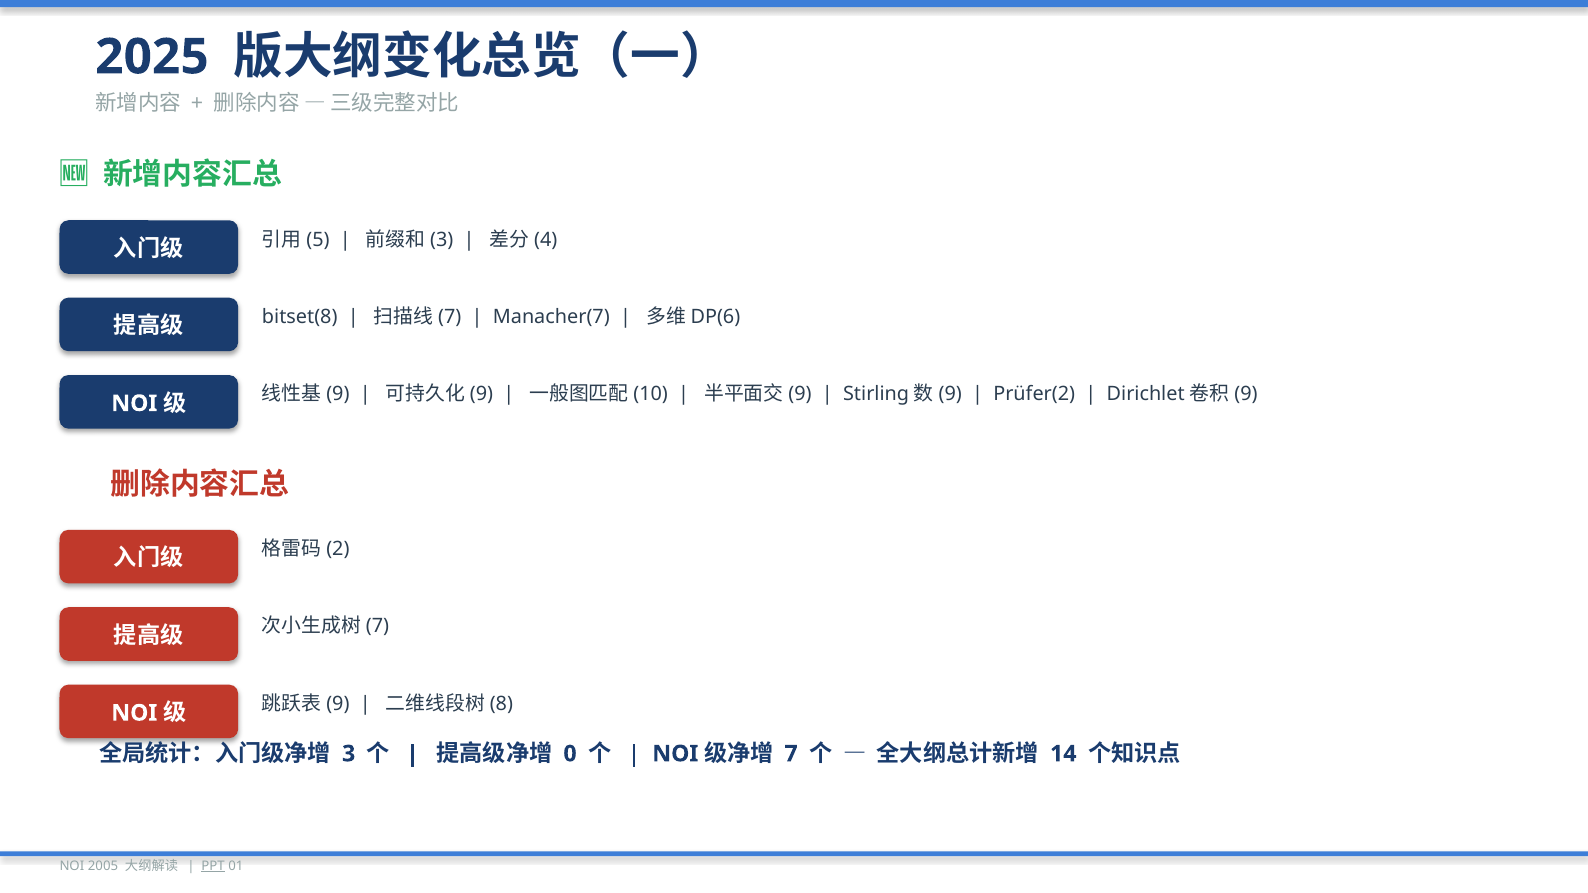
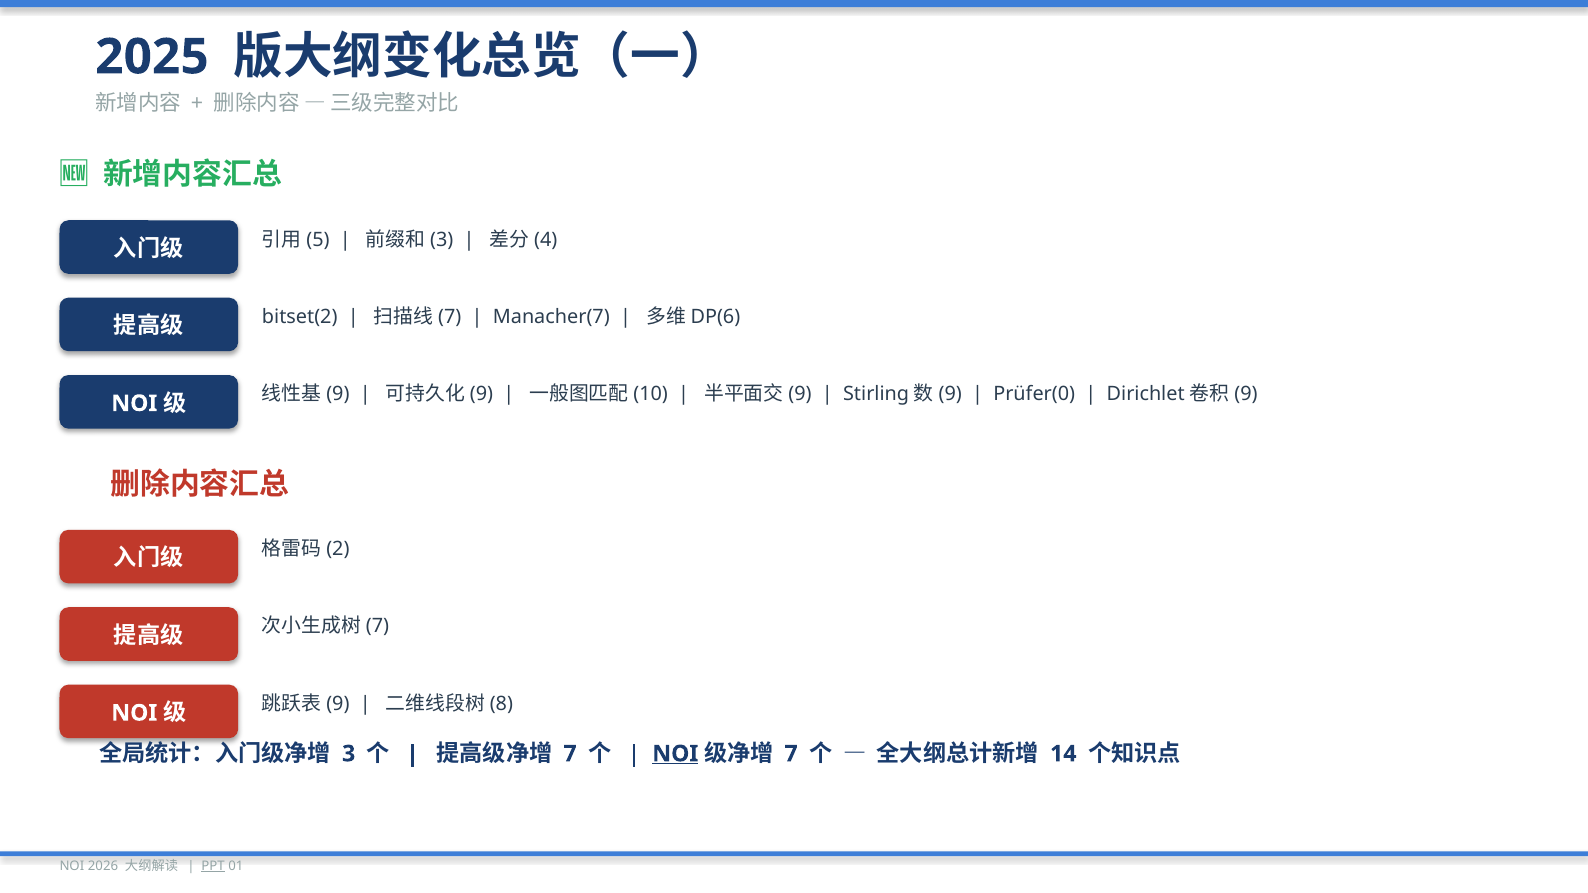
bitset(8: bitset(8 -> bitset(2
Prüfer(2: Prüfer(2 -> Prüfer(0
0 at (570, 754): 0 -> 7
NOI at (675, 754) underline: none -> present
2005: 2005 -> 2026
